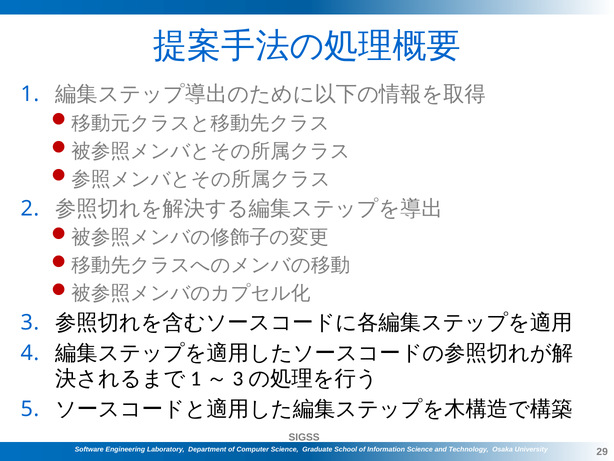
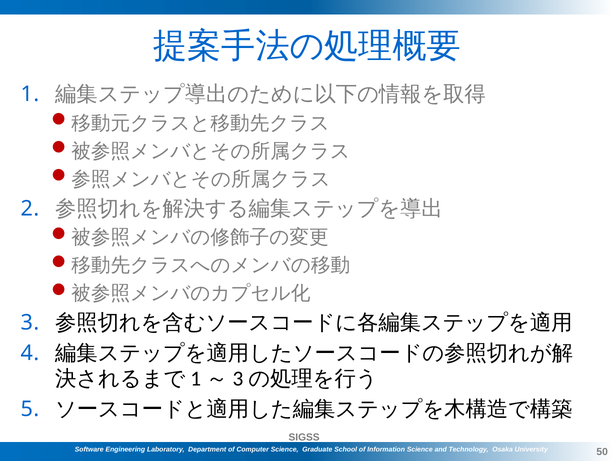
29: 29 -> 50
